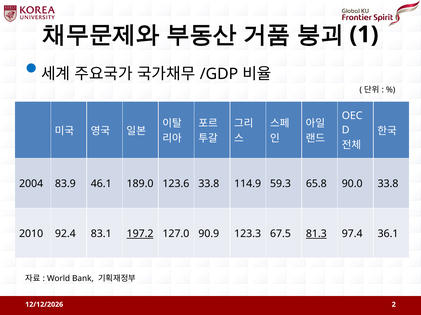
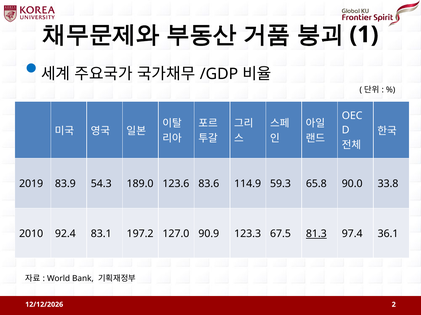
2004: 2004 -> 2019
46.1: 46.1 -> 54.3
123.6 33.8: 33.8 -> 83.6
197.2 underline: present -> none
